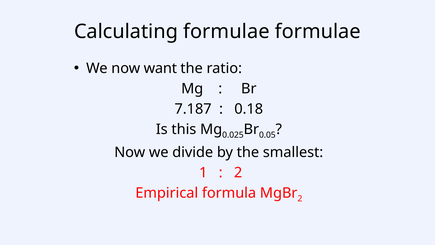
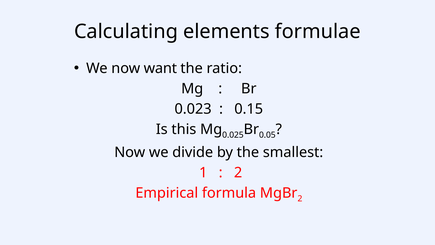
Calculating formulae: formulae -> elements
7.187: 7.187 -> 0.023
0.18: 0.18 -> 0.15
